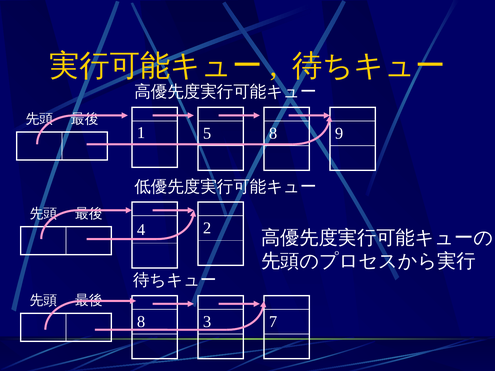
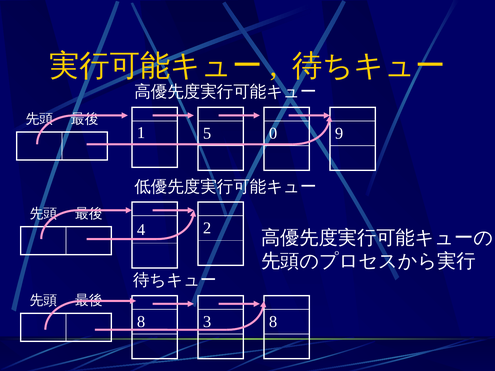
5 8: 8 -> 0
7 at (273, 322): 7 -> 8
